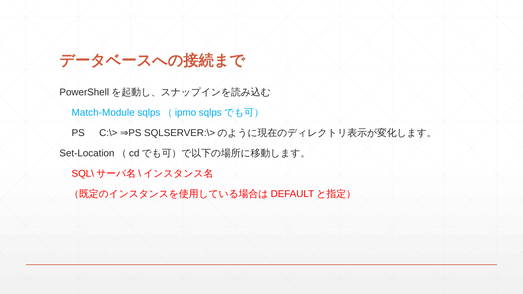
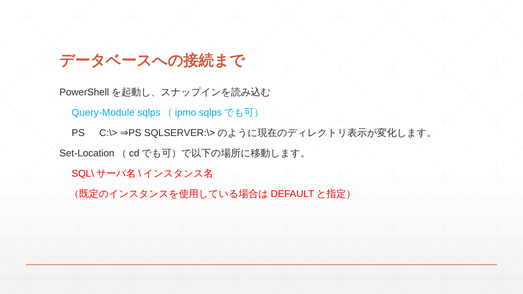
Match-Module: Match-Module -> Query-Module
